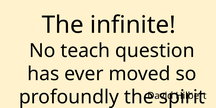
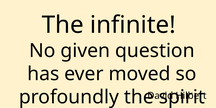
teach: teach -> given
